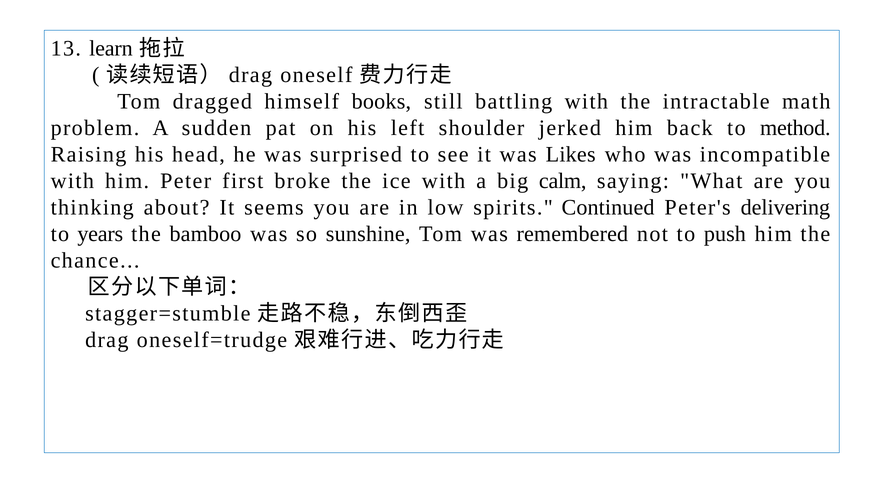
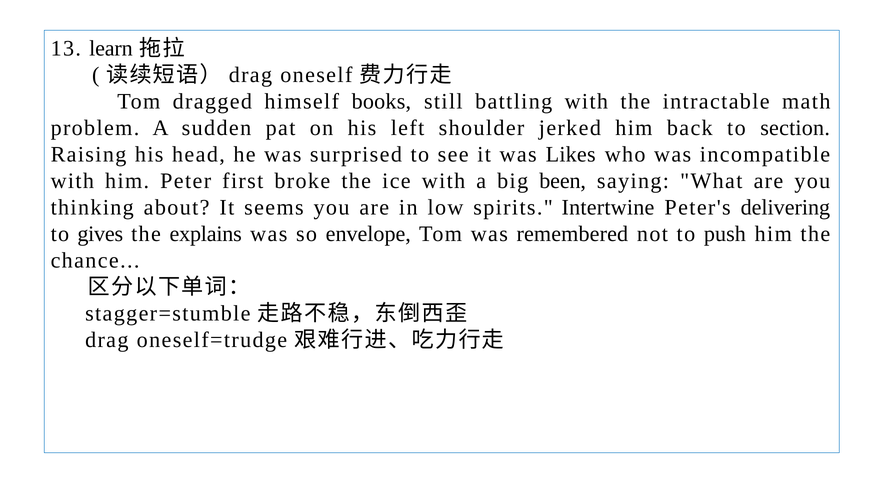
method: method -> section
calm: calm -> been
Continued: Continued -> Intertwine
years: years -> gives
bamboo: bamboo -> explains
sunshine: sunshine -> envelope
